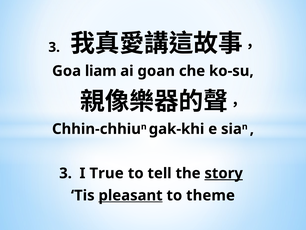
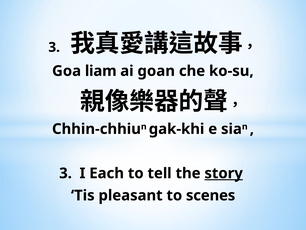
True: True -> Each
pleasant underline: present -> none
theme: theme -> scenes
